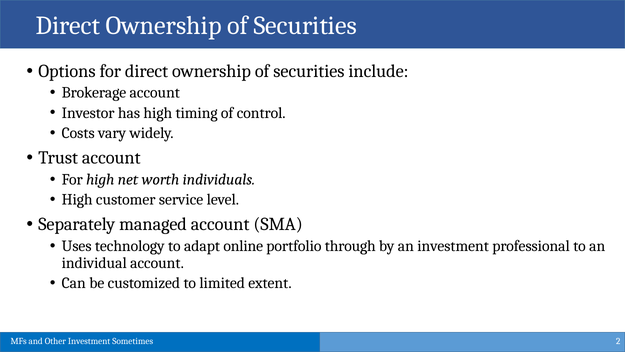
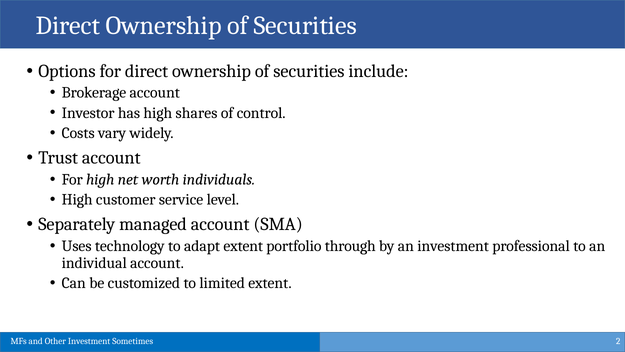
timing: timing -> shares
adapt online: online -> extent
